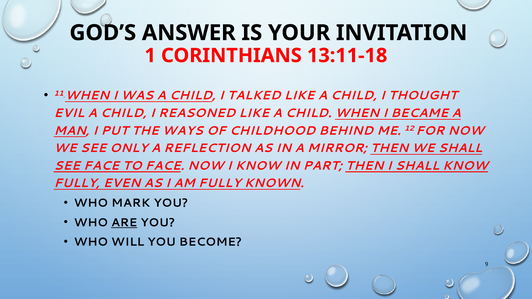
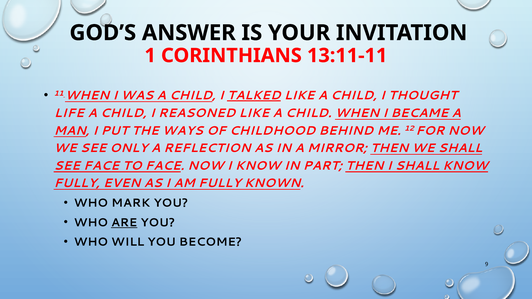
13:11-18: 13:11-18 -> 13:11-11
TALKED underline: none -> present
EVIL: EVIL -> LIFE
